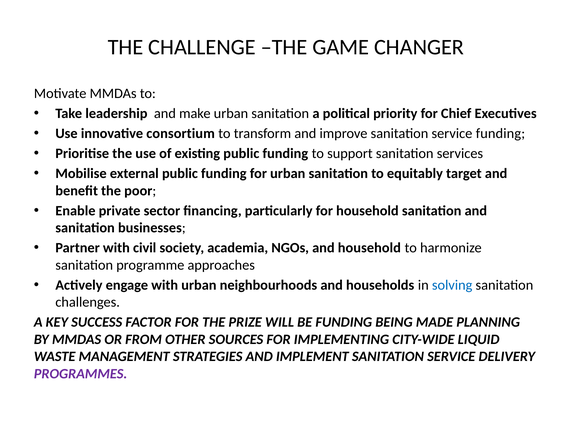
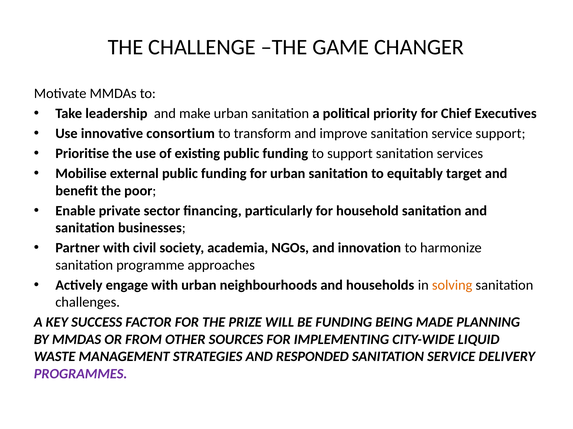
service funding: funding -> support
and household: household -> innovation
solving colour: blue -> orange
IMPLEMENT: IMPLEMENT -> RESPONDED
